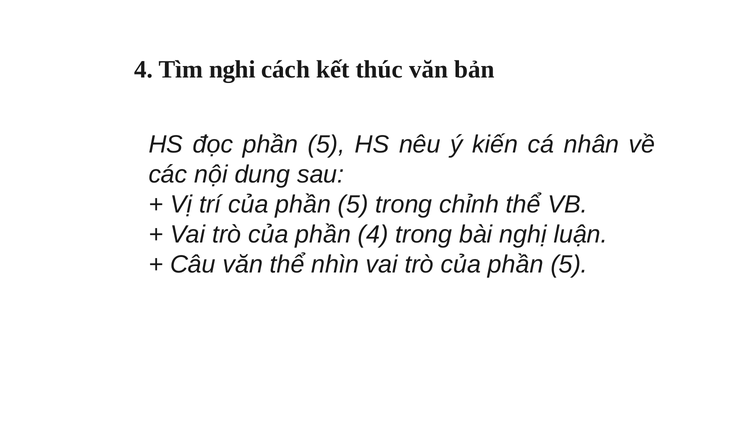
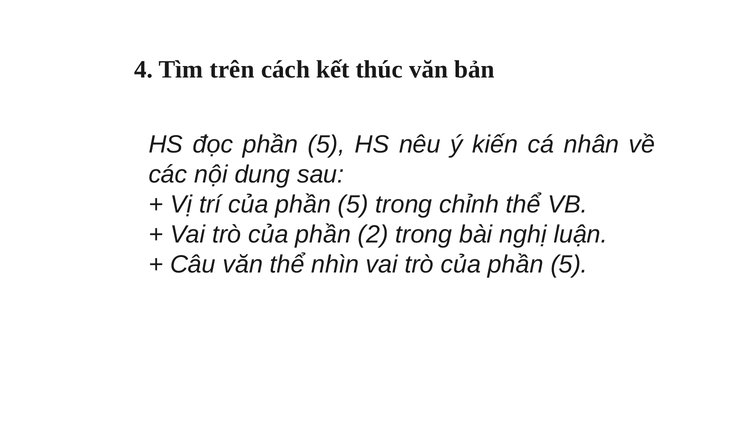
nghi: nghi -> trên
phần 4: 4 -> 2
